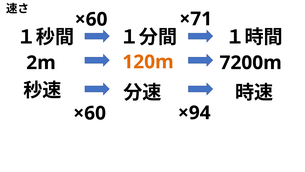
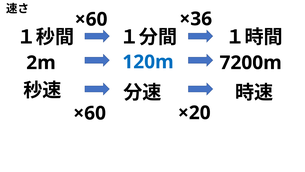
×71: ×71 -> ×36
120m colour: orange -> blue
×94: ×94 -> ×20
